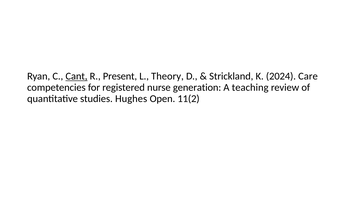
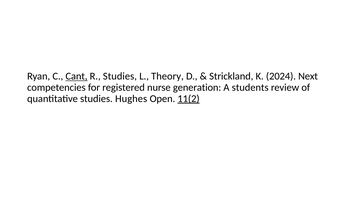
R Present: Present -> Studies
Care: Care -> Next
teaching: teaching -> students
11(2 underline: none -> present
